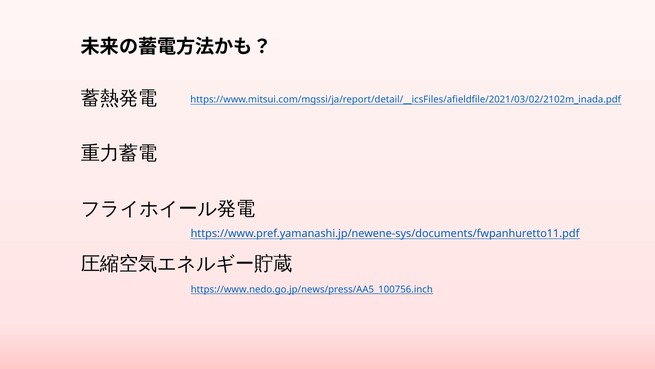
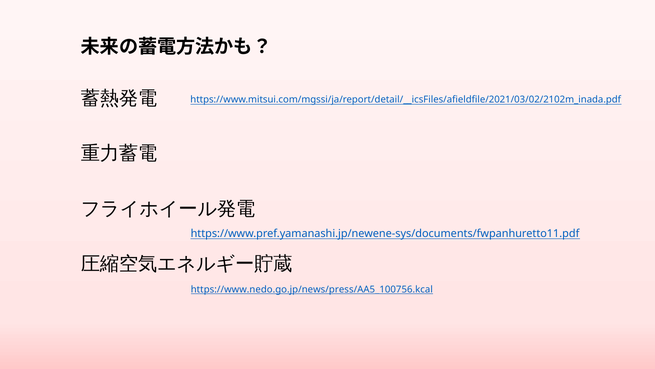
https://www.nedo.go.jp/news/press/AA5_100756.inch: https://www.nedo.go.jp/news/press/AA5_100756.inch -> https://www.nedo.go.jp/news/press/AA5_100756.kcal
